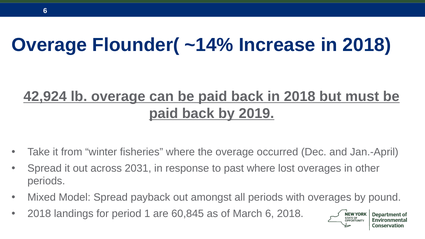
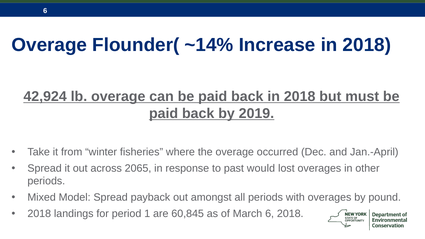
2031: 2031 -> 2065
past where: where -> would
